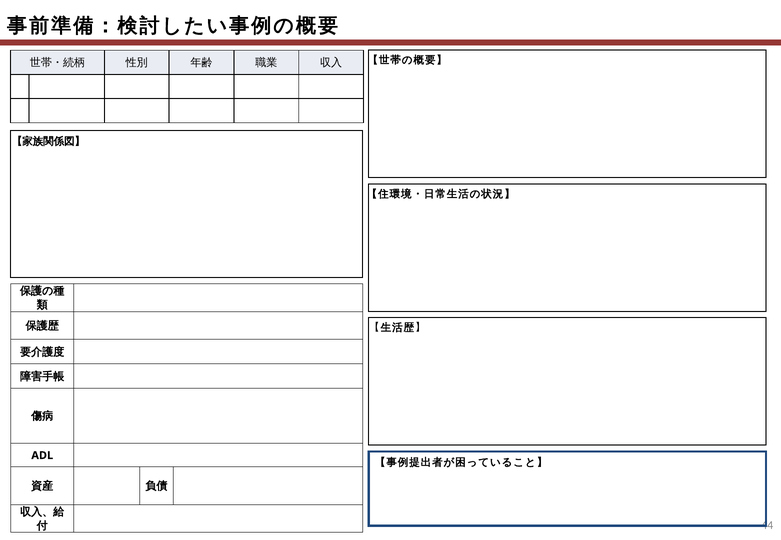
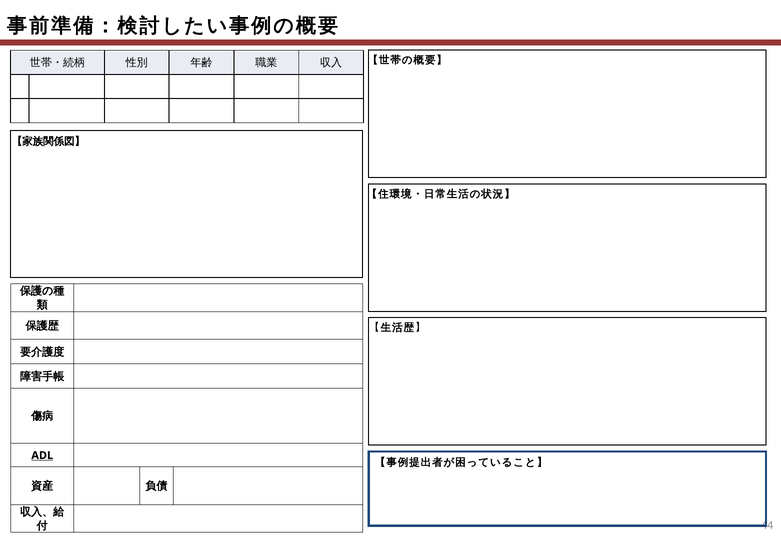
ADL underline: none -> present
